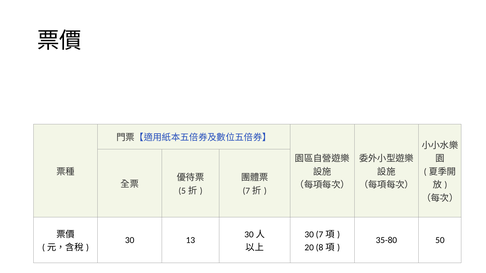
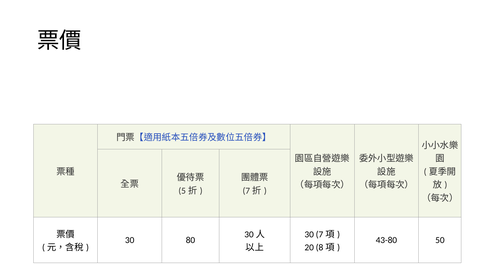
13: 13 -> 80
35-80: 35-80 -> 43-80
